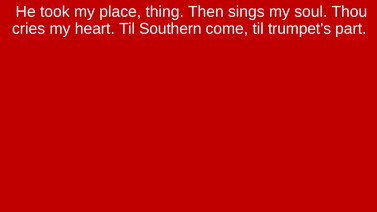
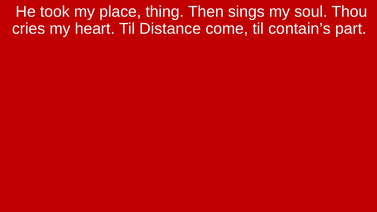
Southern: Southern -> Distance
trumpet’s: trumpet’s -> contain’s
